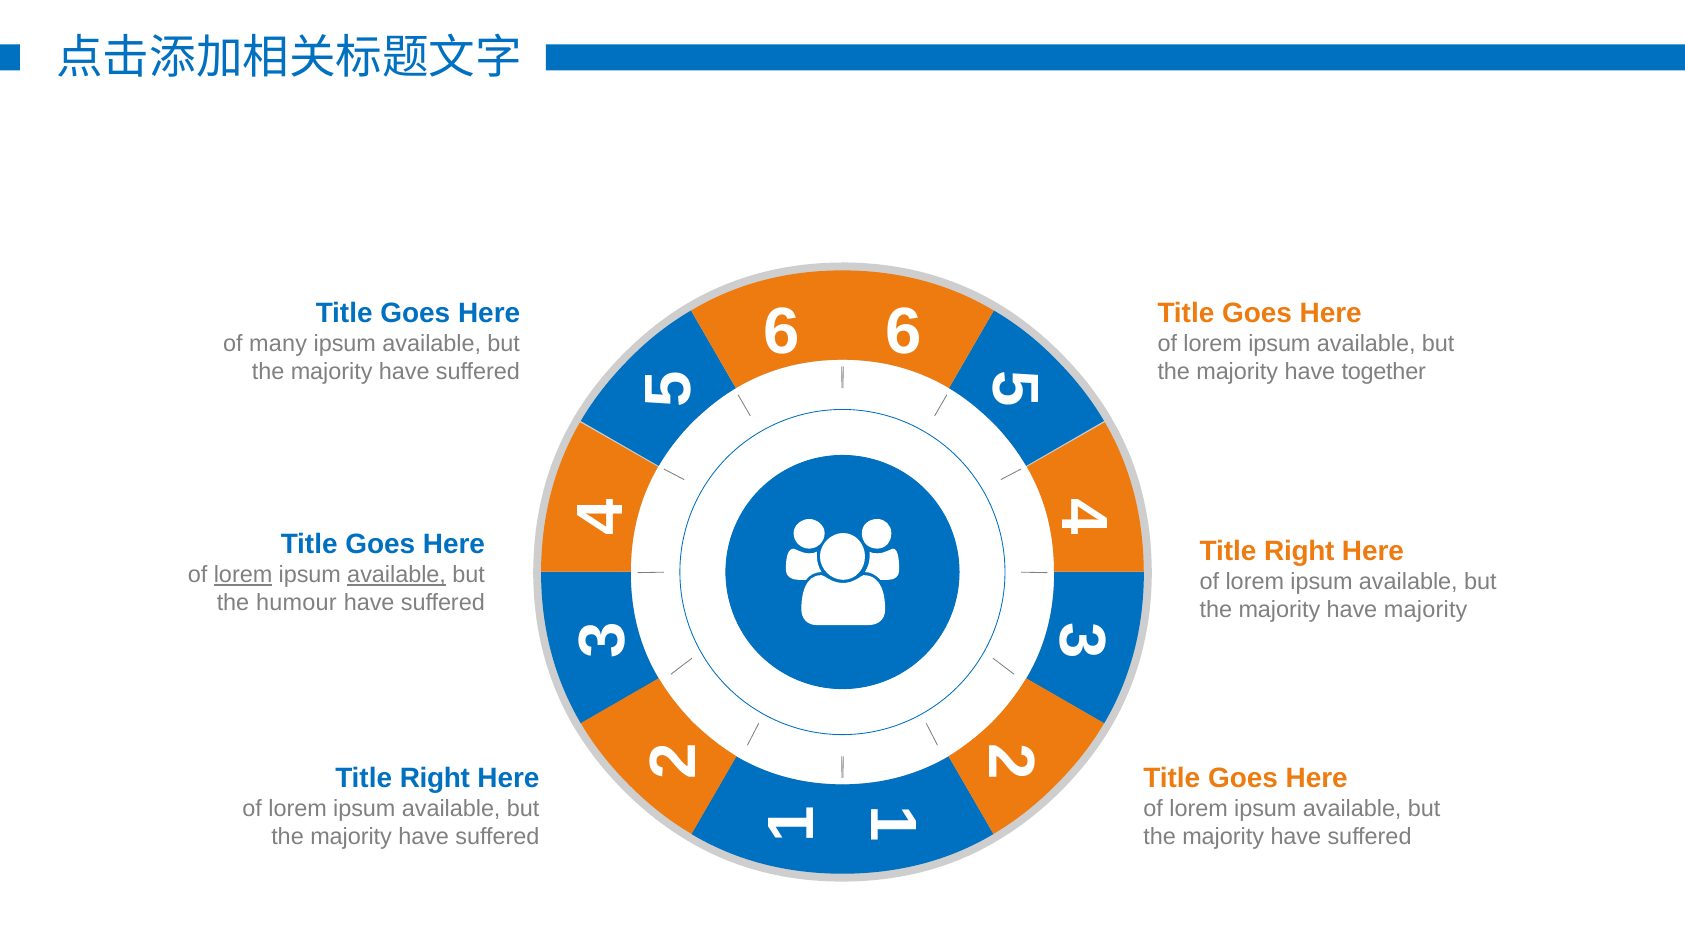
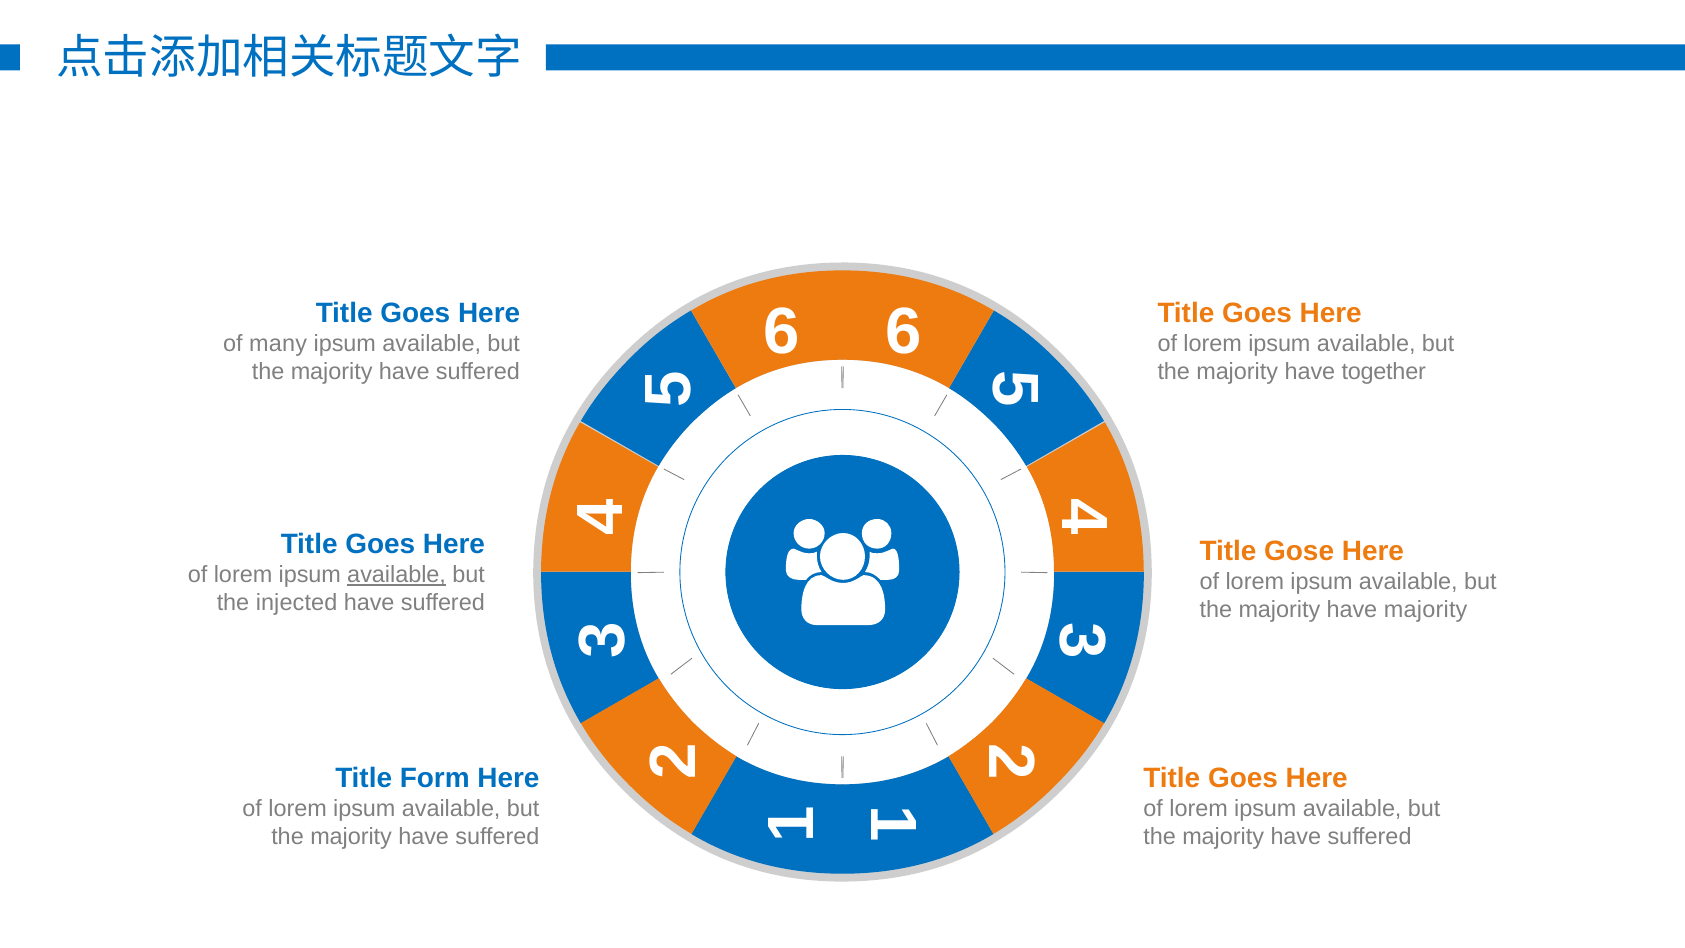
Right at (1299, 551): Right -> Gose
lorem at (243, 575) underline: present -> none
humour: humour -> injected
Right at (435, 778): Right -> Form
